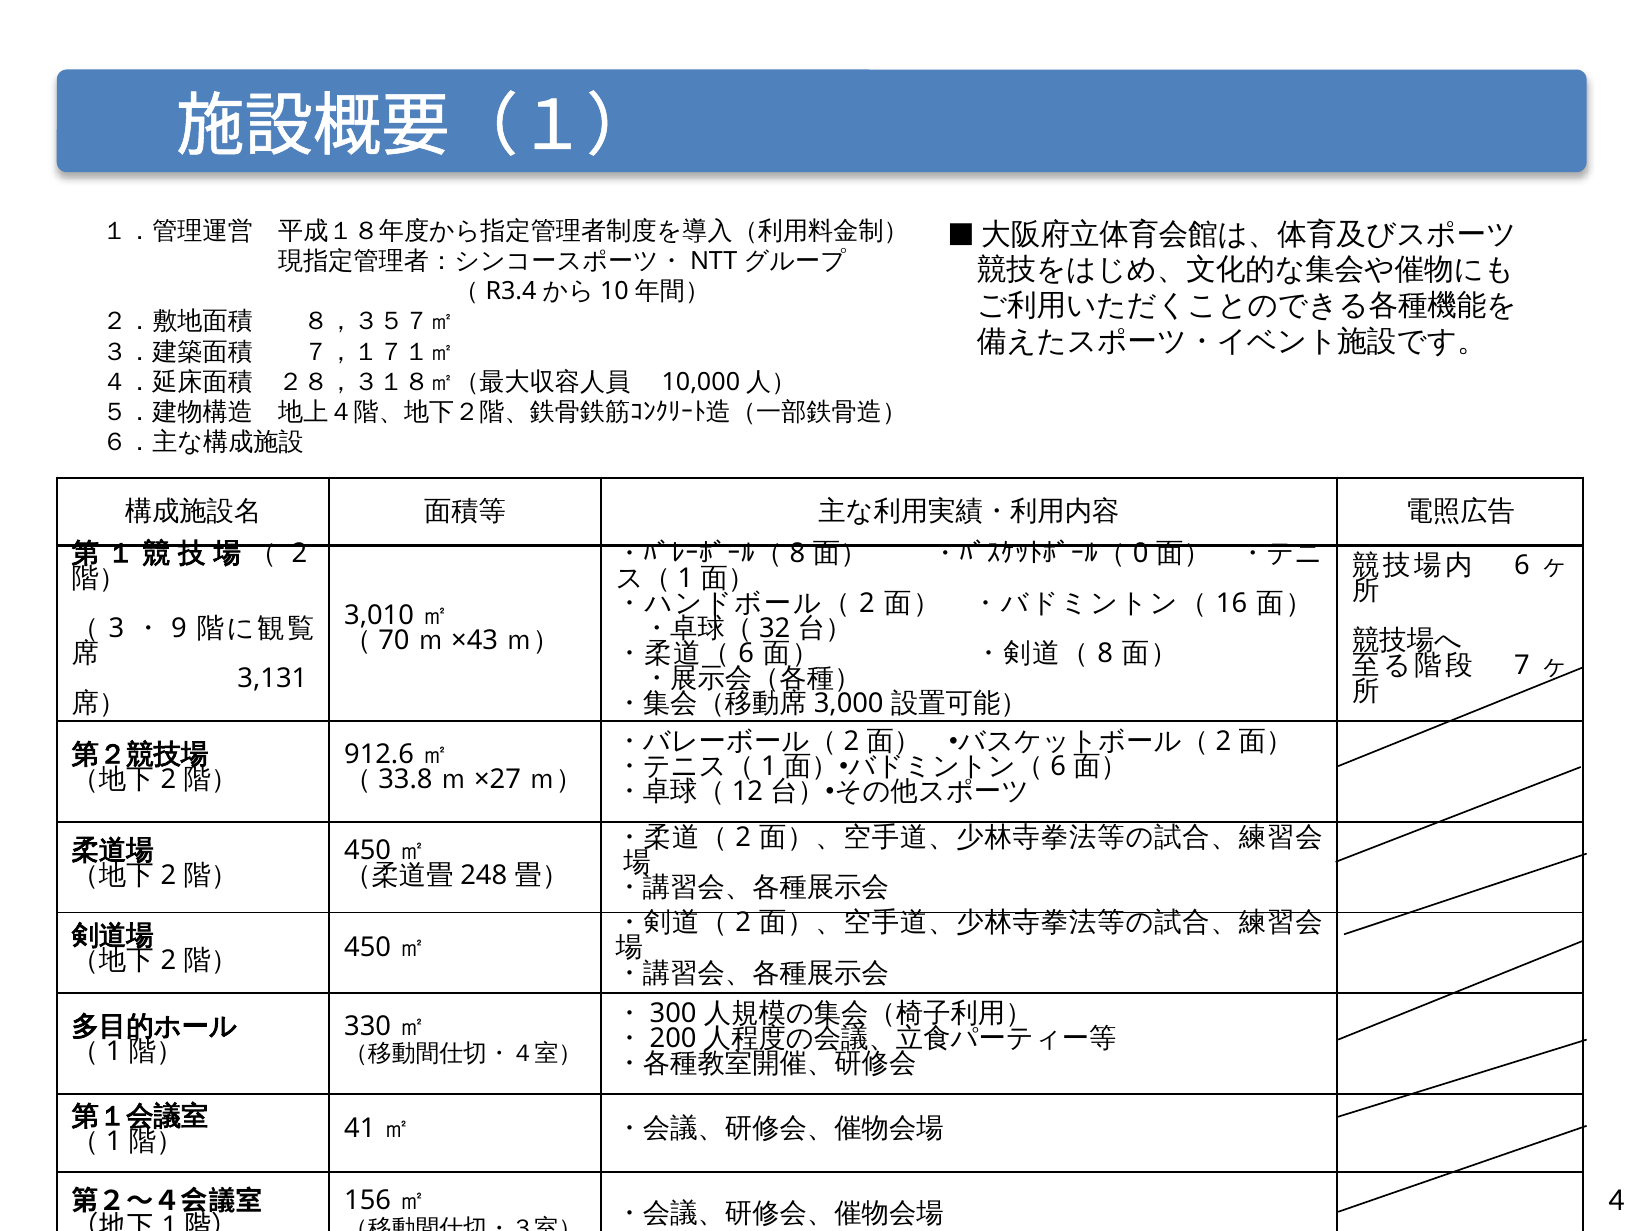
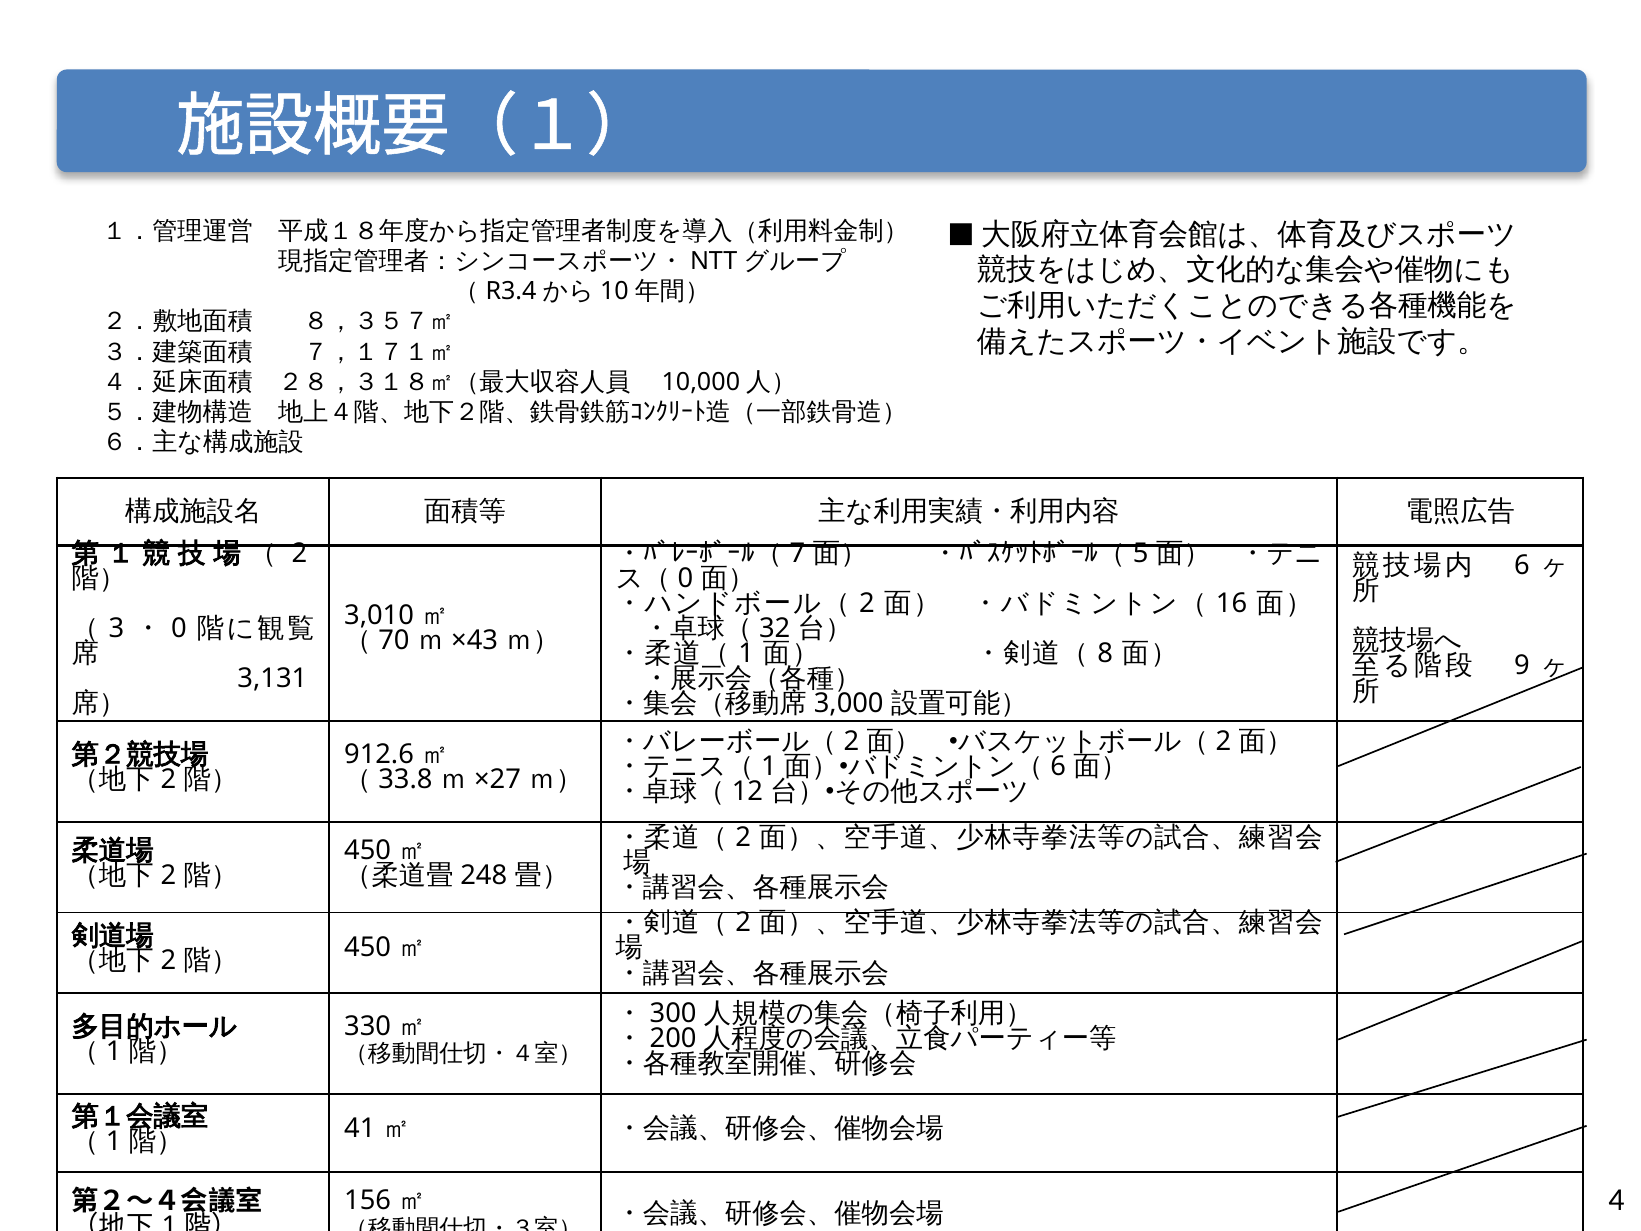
8 at (797, 553): 8 -> 7
0: 0 -> 5
1 at (685, 578): 1 -> 0
9 at (179, 628): 9 -> 0
6 at (746, 653): 6 -> 1
7: 7 -> 9
